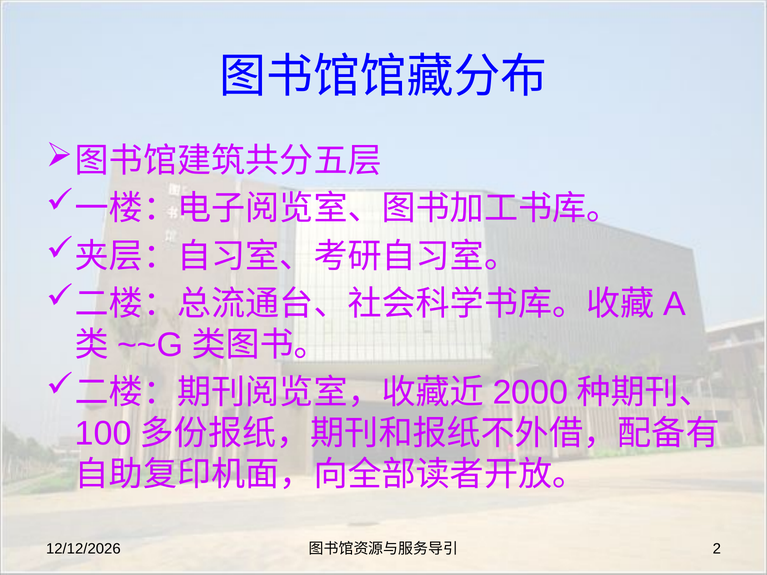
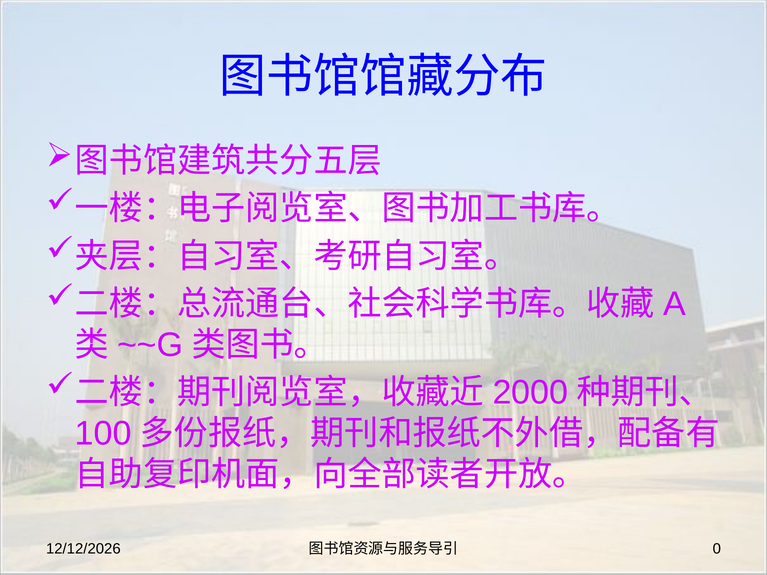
2: 2 -> 0
